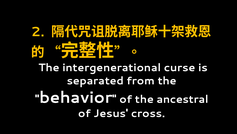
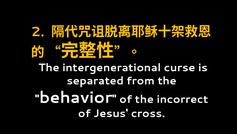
ancestral: ancestral -> incorrect
